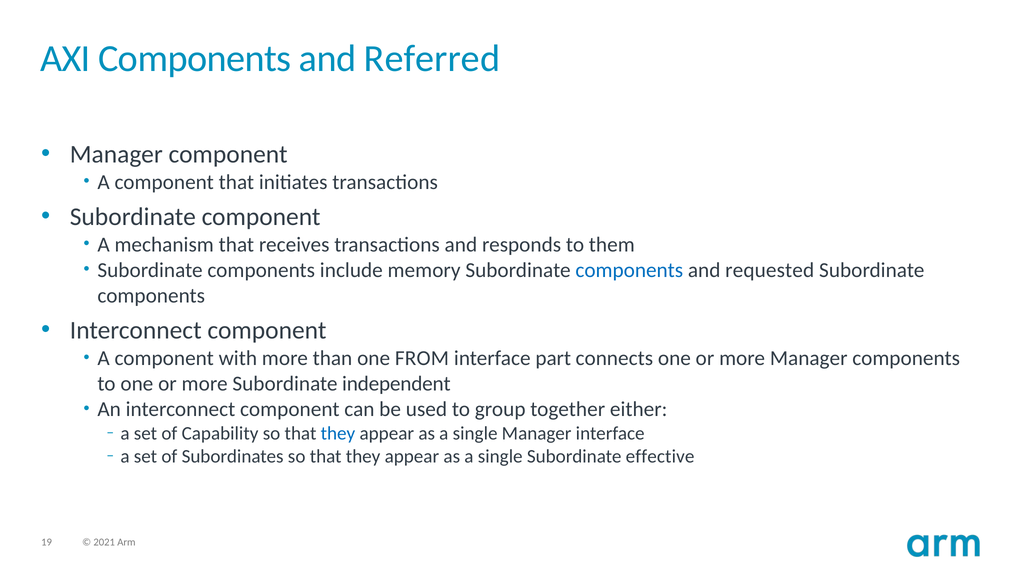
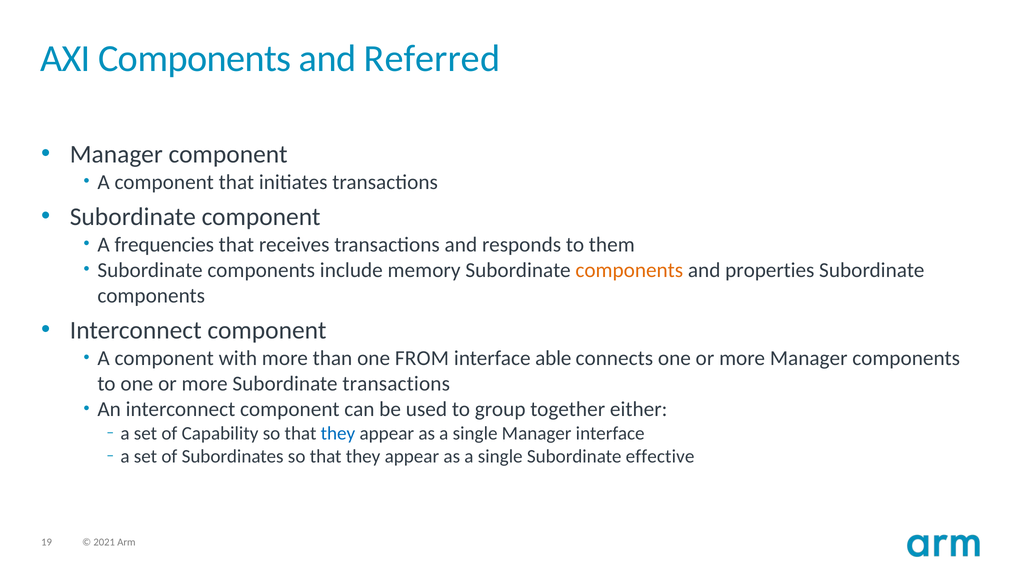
mechanism: mechanism -> frequencies
components at (629, 270) colour: blue -> orange
requested: requested -> properties
part: part -> able
Subordinate independent: independent -> transactions
